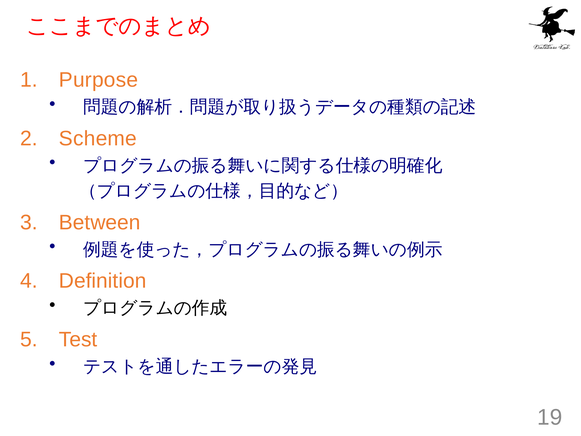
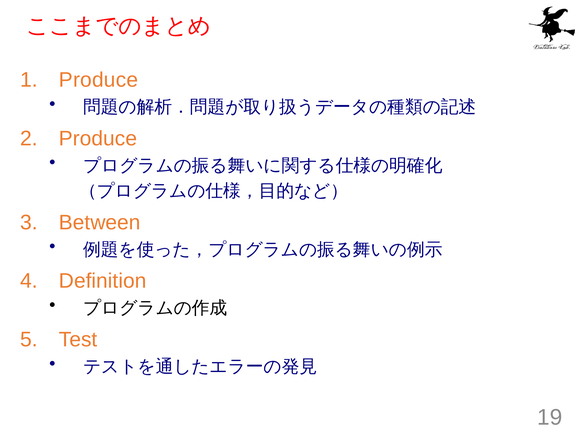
Purpose at (99, 80): Purpose -> Produce
Scheme at (98, 138): Scheme -> Produce
